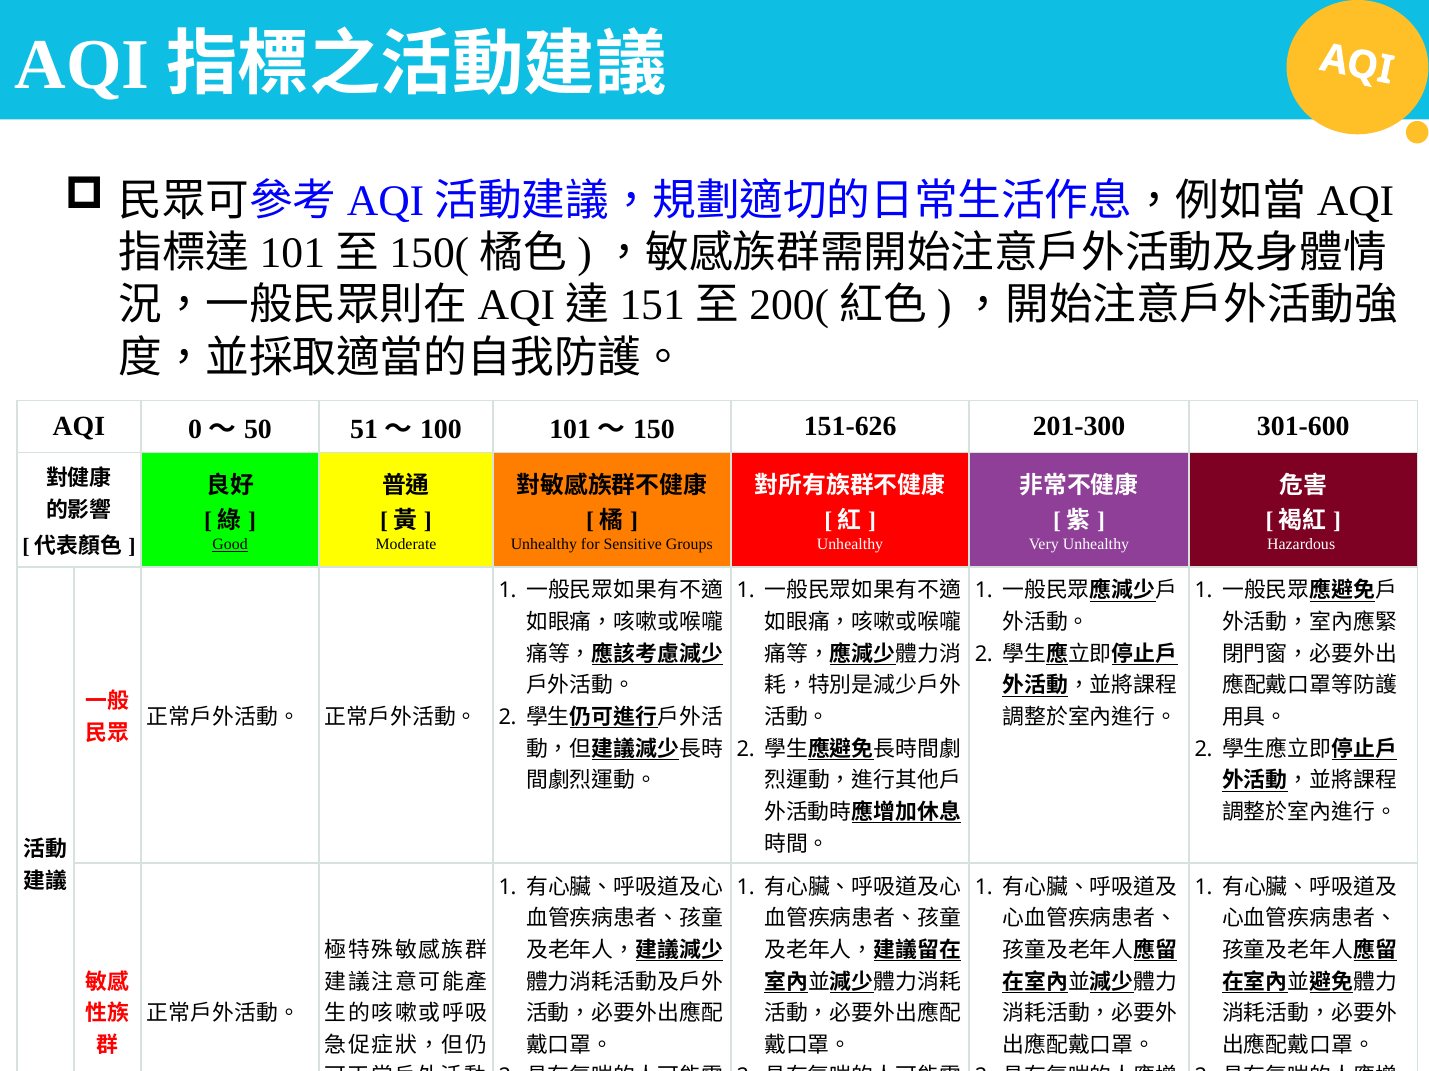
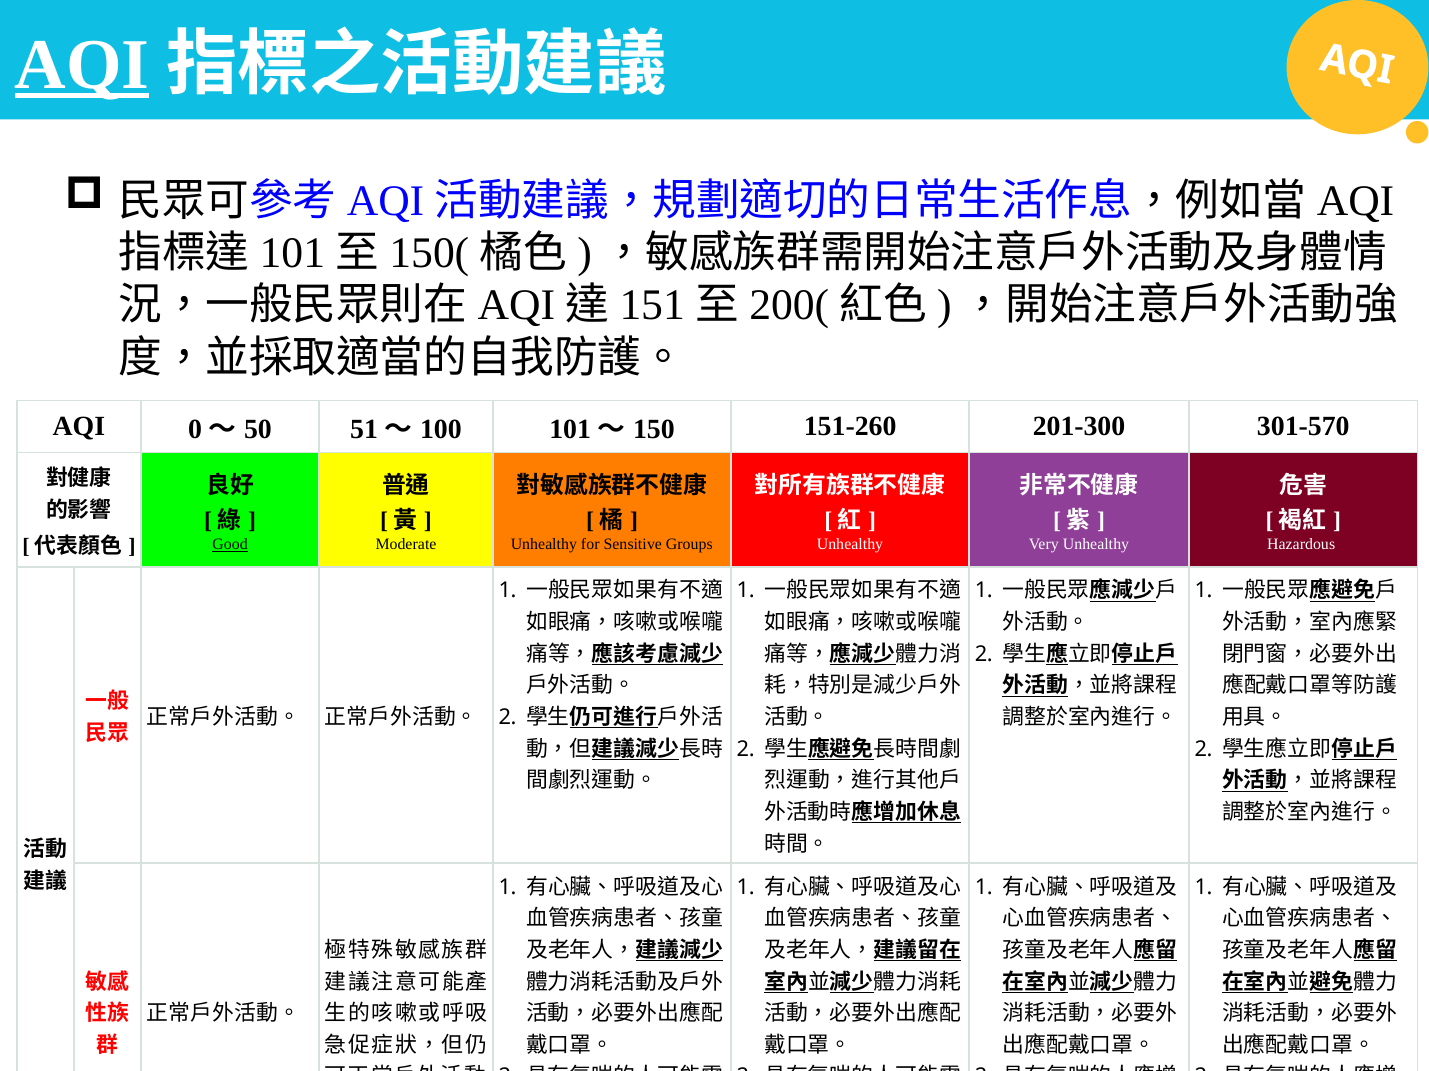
AQI at (82, 65) underline: none -> present
151-626: 151-626 -> 151-260
301-600: 301-600 -> 301-570
